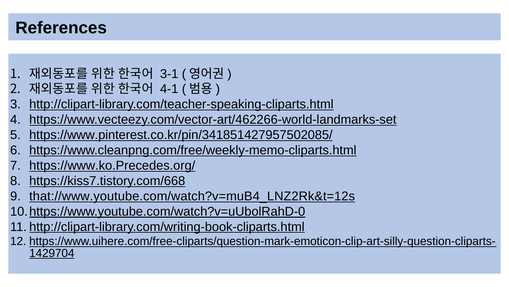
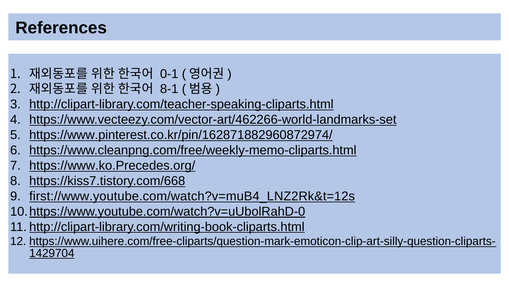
3-1: 3-1 -> 0-1
4-1: 4-1 -> 8-1
https://www.pinterest.co.kr/pin/341851427957502085/: https://www.pinterest.co.kr/pin/341851427957502085/ -> https://www.pinterest.co.kr/pin/162871882960872974/
that://www.youtube.com/watch?v=muB4_LNZ2Rk&t=12s: that://www.youtube.com/watch?v=muB4_LNZ2Rk&t=12s -> first://www.youtube.com/watch?v=muB4_LNZ2Rk&t=12s
